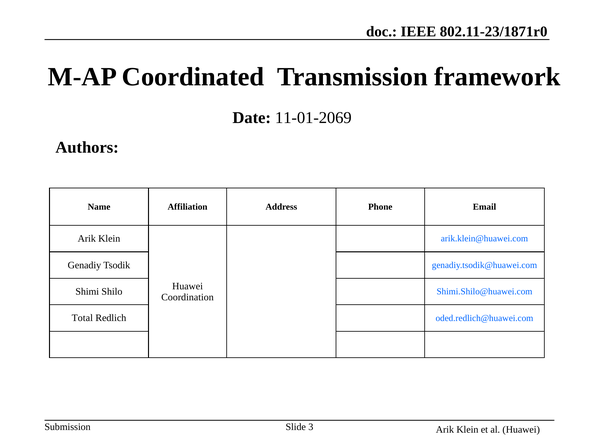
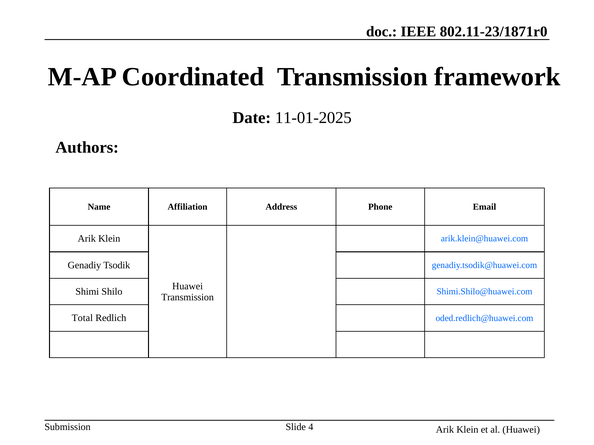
11-01-2069: 11-01-2069 -> 11-01-2025
Coordination at (188, 297): Coordination -> Transmission
3: 3 -> 4
